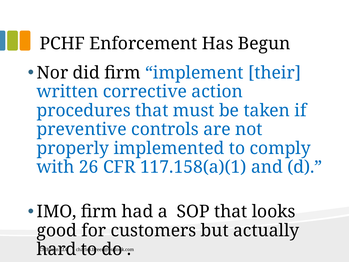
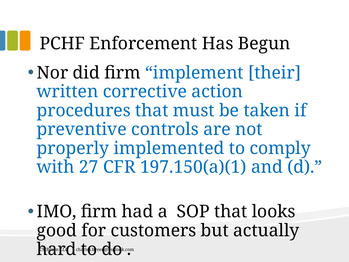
26: 26 -> 27
117.158(a)(1: 117.158(a)(1 -> 197.150(a)(1
